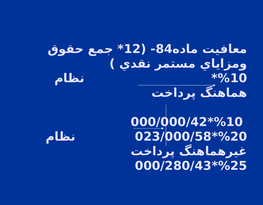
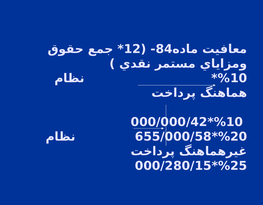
023/000/58: 023/000/58 -> 655/000/58
000/280/43: 000/280/43 -> 000/280/15
